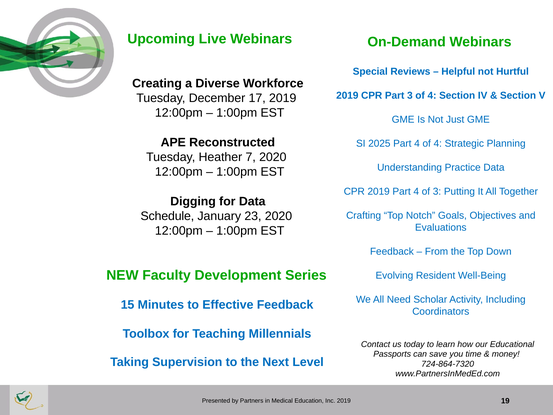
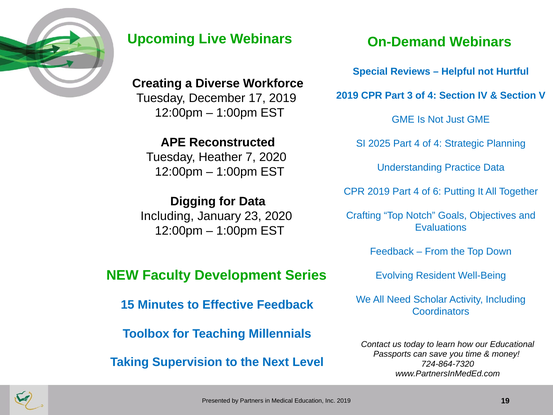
of 3: 3 -> 6
Schedule at (167, 216): Schedule -> Including
